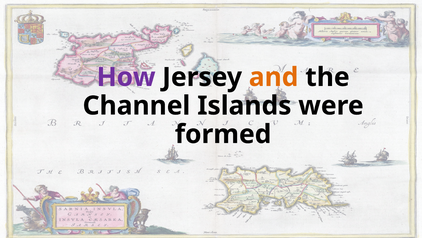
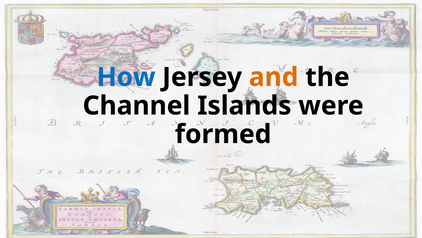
How colour: purple -> blue
